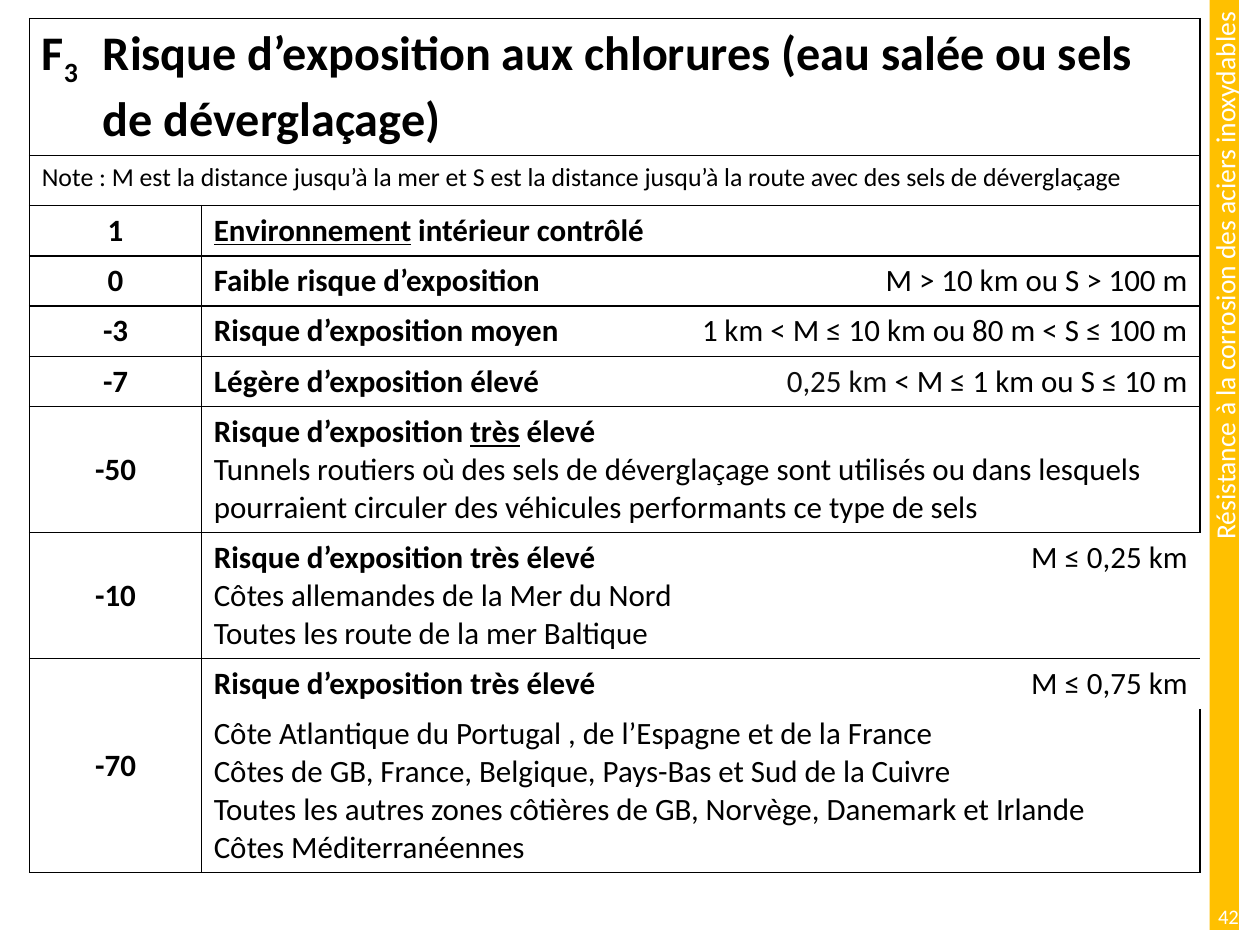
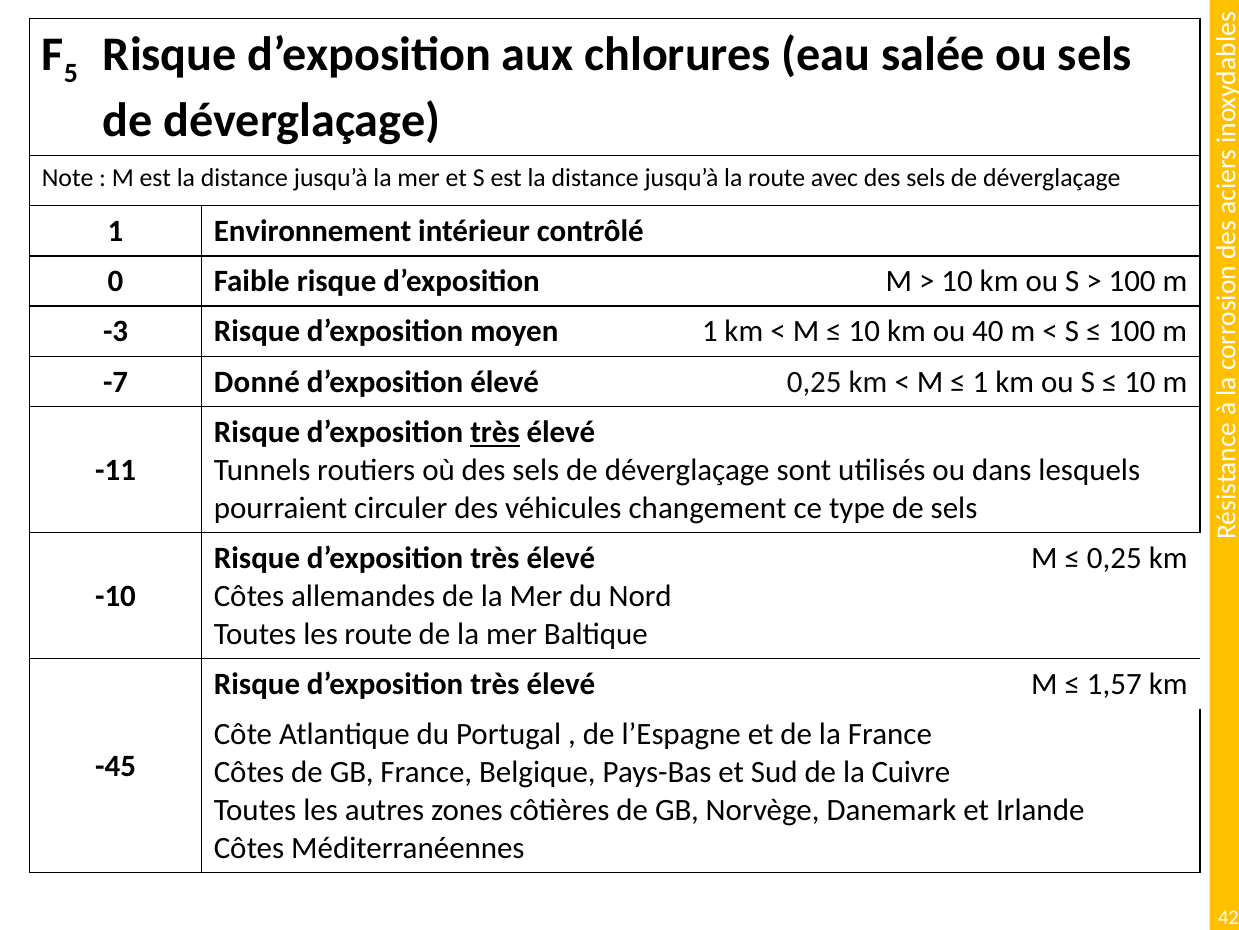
3: 3 -> 5
Environnement underline: present -> none
80: 80 -> 40
Légère: Légère -> Donné
-50: -50 -> -11
performants: performants -> changement
0,75: 0,75 -> 1,57
-70: -70 -> -45
